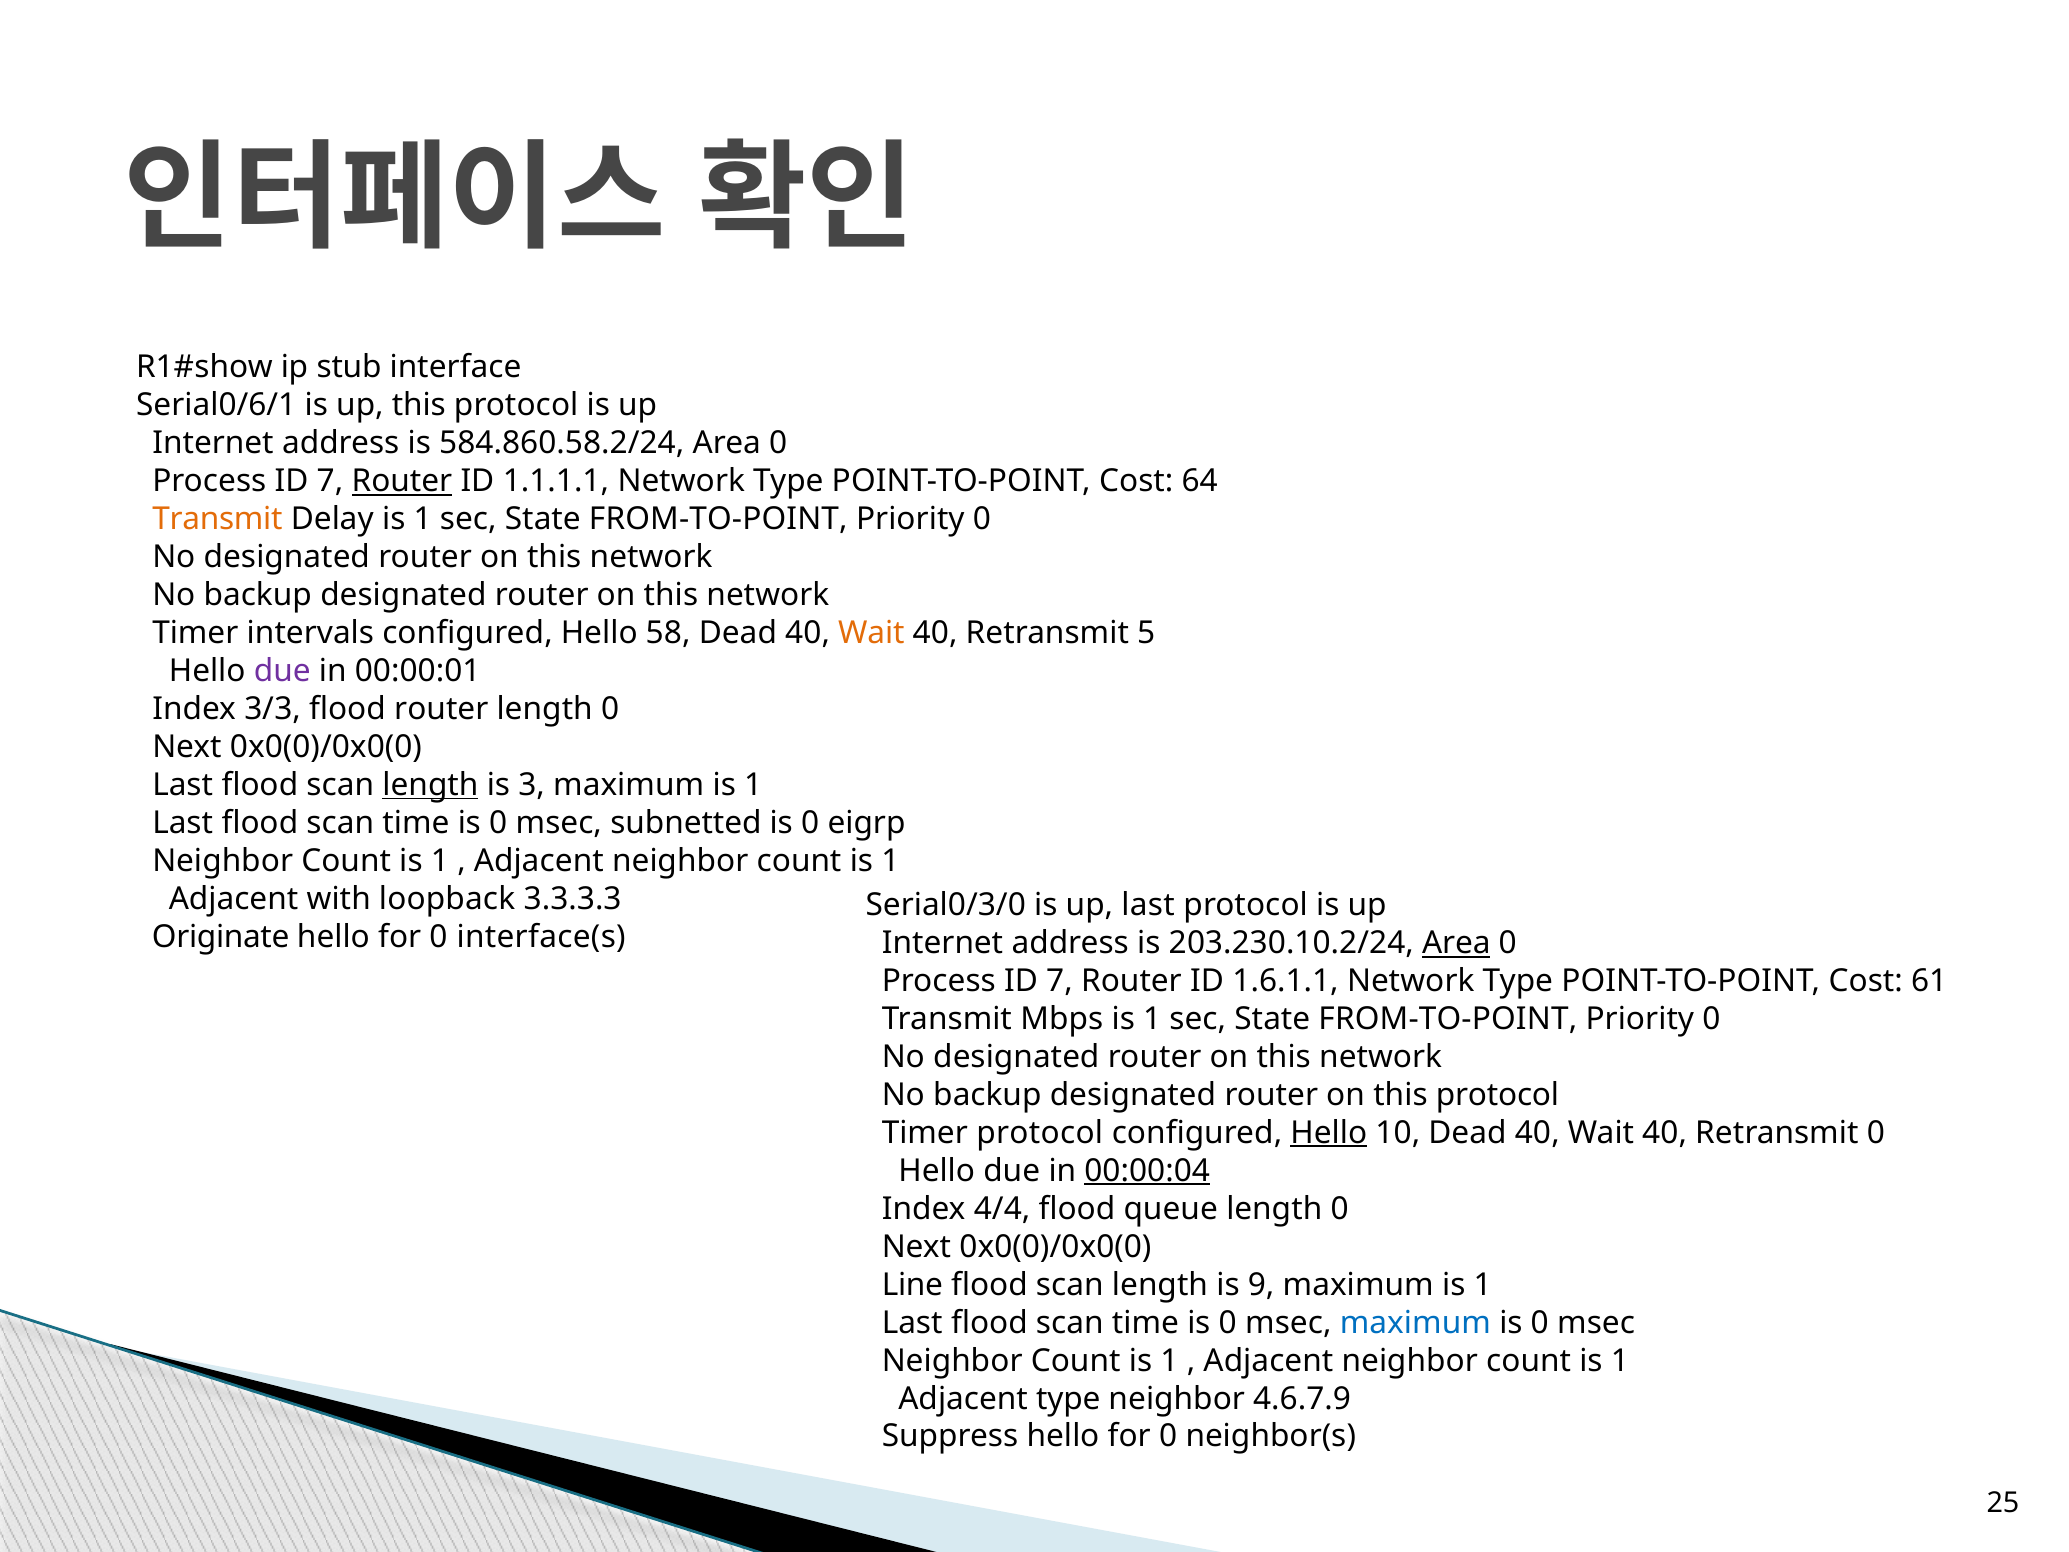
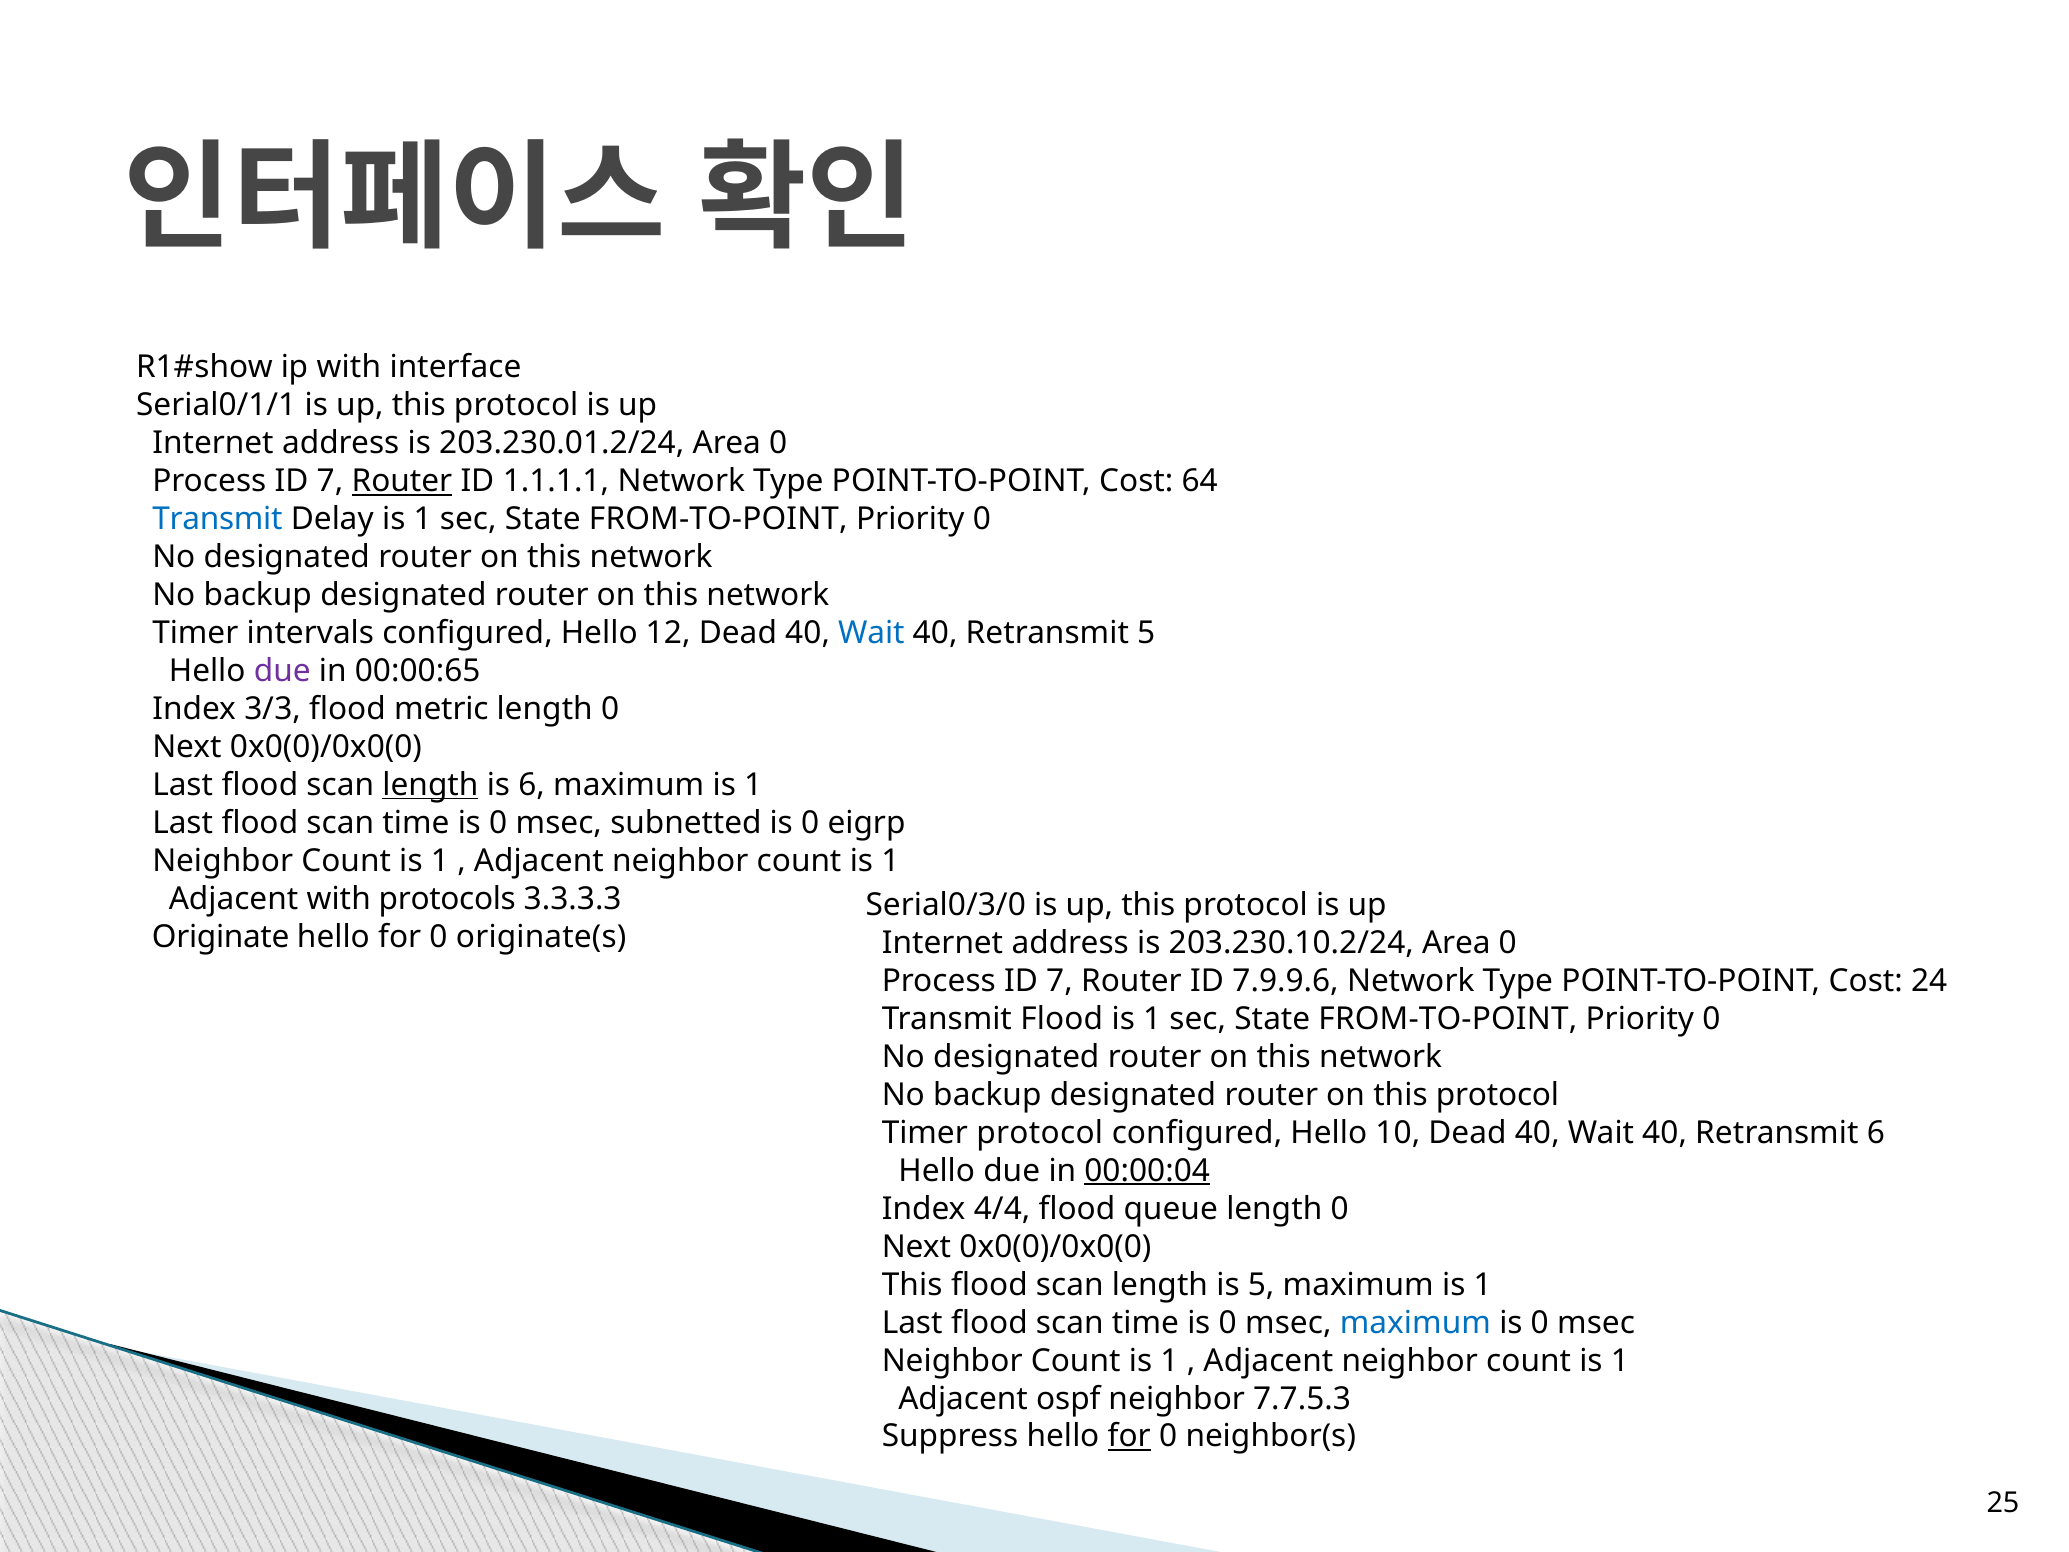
ip stub: stub -> with
Serial0/6/1: Serial0/6/1 -> Serial0/1/1
584.860.58.2/24: 584.860.58.2/24 -> 203.230.01.2/24
Transmit at (217, 519) colour: orange -> blue
58: 58 -> 12
Wait at (871, 633) colour: orange -> blue
00:00:01: 00:00:01 -> 00:00:65
flood router: router -> metric
is 3: 3 -> 6
loopback: loopback -> protocols
Serial0/3/0 is up last: last -> this
interface(s: interface(s -> originate(s
Area at (1456, 943) underline: present -> none
1.6.1.1: 1.6.1.1 -> 7.9.9.6
61: 61 -> 24
Transmit Mbps: Mbps -> Flood
Hello at (1329, 1133) underline: present -> none
Retransmit 0: 0 -> 6
Line at (912, 1284): Line -> This
is 9: 9 -> 5
Adjacent type: type -> ospf
4.6.7.9: 4.6.7.9 -> 7.7.5.3
for at (1129, 1436) underline: none -> present
